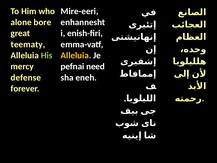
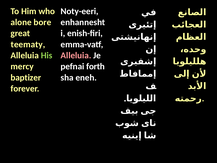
Mire-eeri: Mire-eeri -> Noty-eeri
Alleluia at (76, 55) colour: yellow -> pink
need: need -> forth
defense: defense -> baptizer
